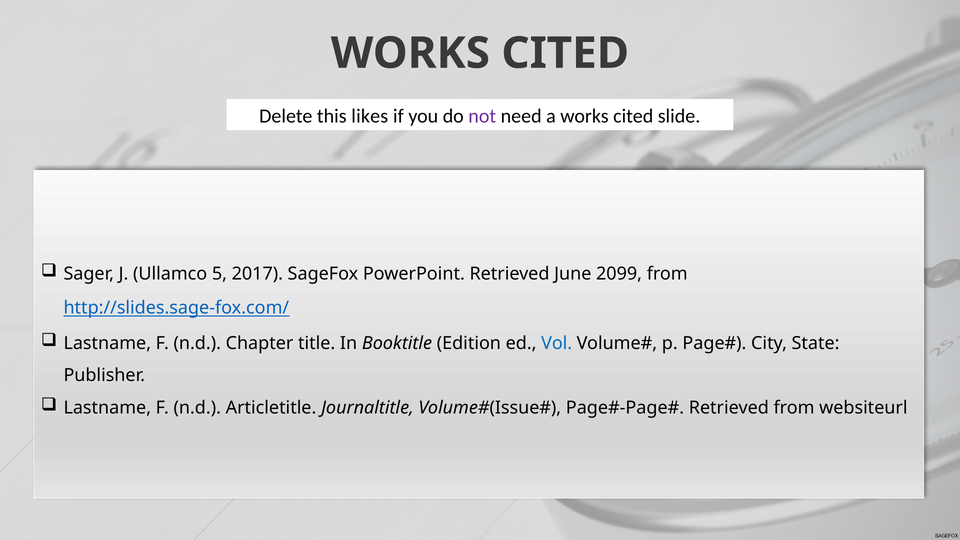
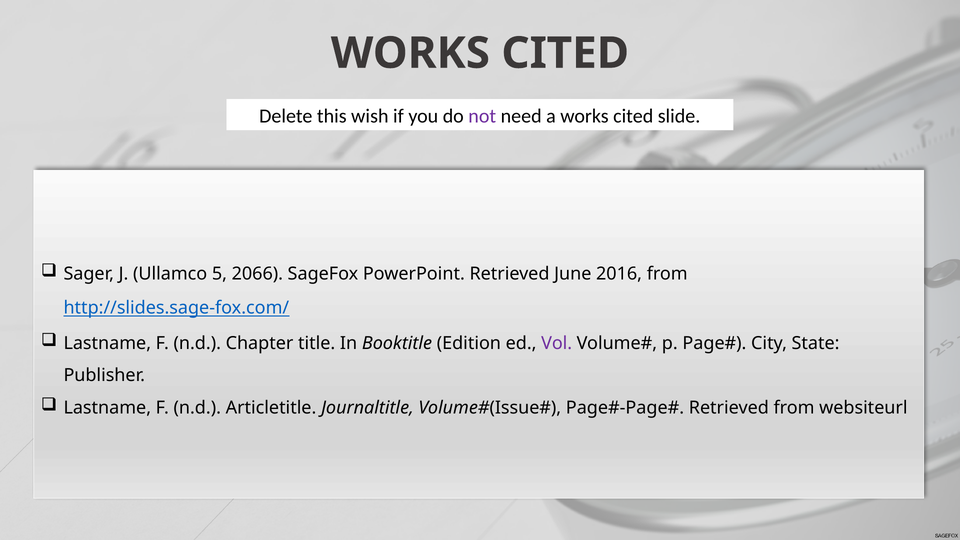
likes: likes -> wish
2017: 2017 -> 2066
2099: 2099 -> 2016
Vol colour: blue -> purple
